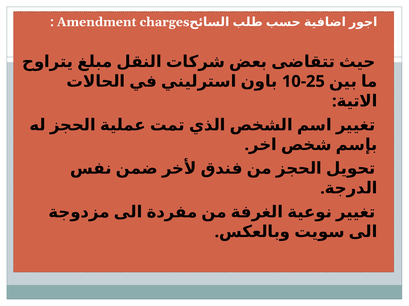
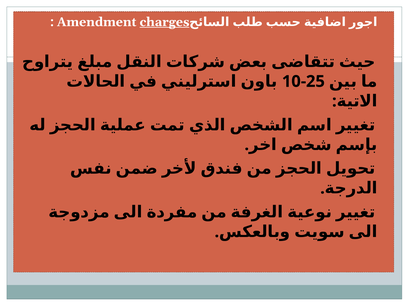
charges underline: none -> present
